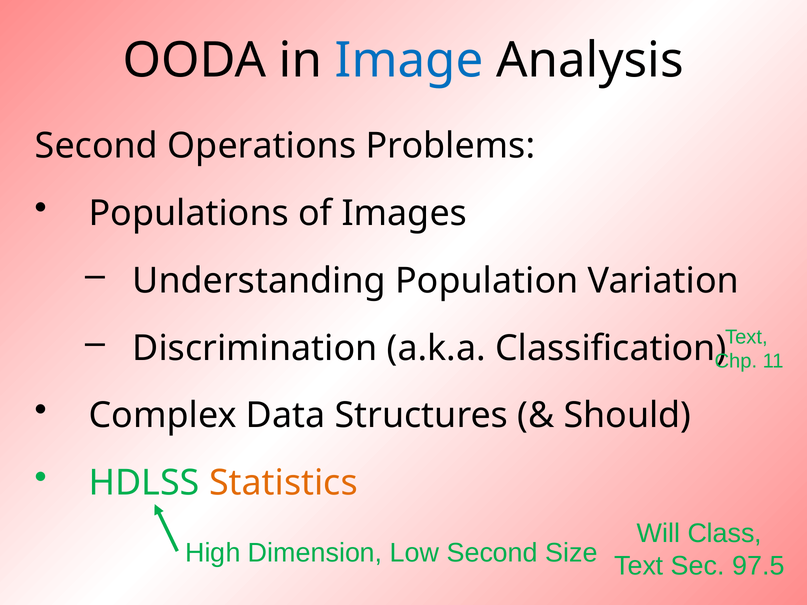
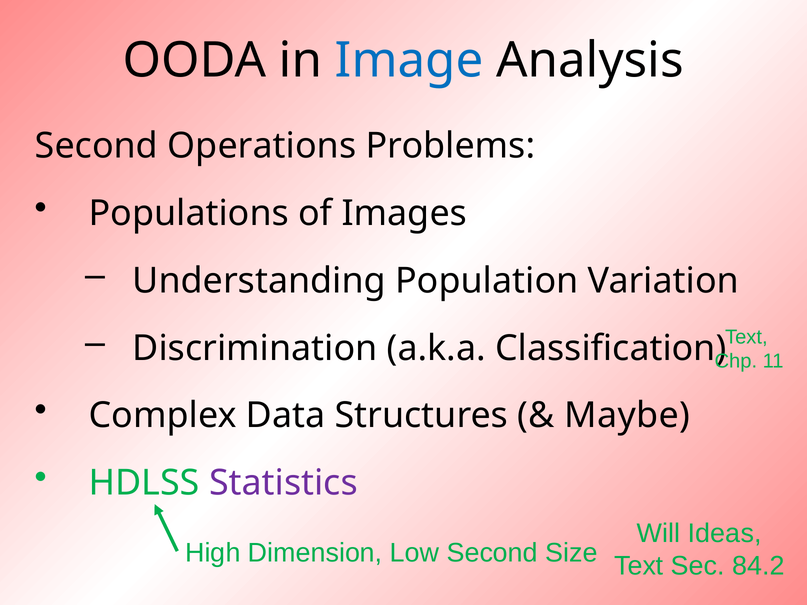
Should: Should -> Maybe
Statistics colour: orange -> purple
Class: Class -> Ideas
97.5: 97.5 -> 84.2
